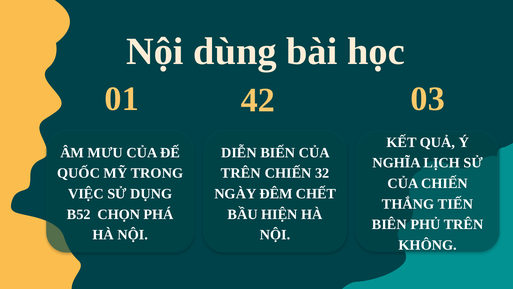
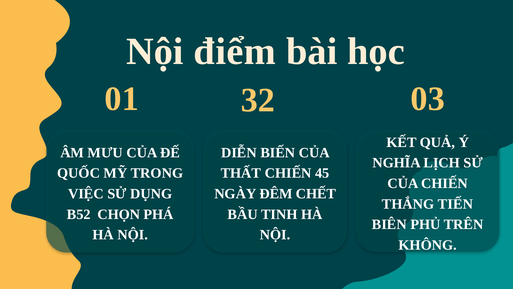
dùng: dùng -> điểm
42: 42 -> 32
TRÊN at (241, 173): TRÊN -> THẤT
32: 32 -> 45
HIỆN: HIỆN -> TINH
